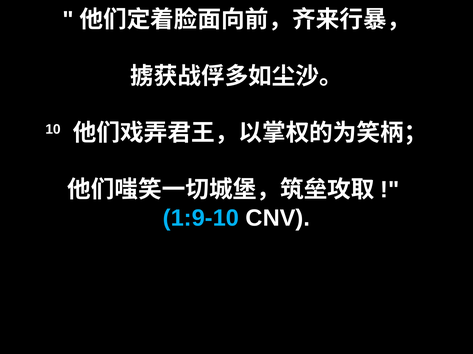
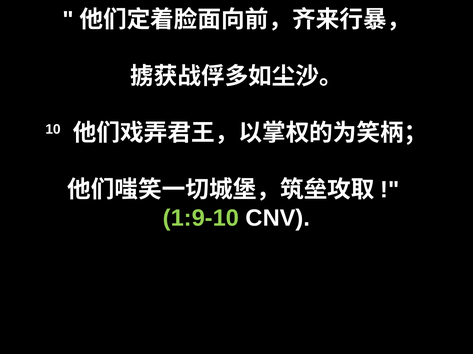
1:9-10 colour: light blue -> light green
